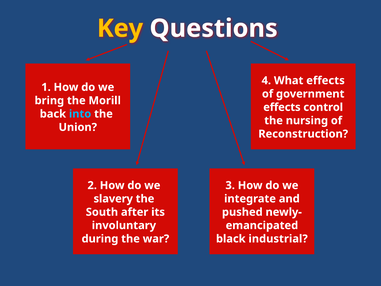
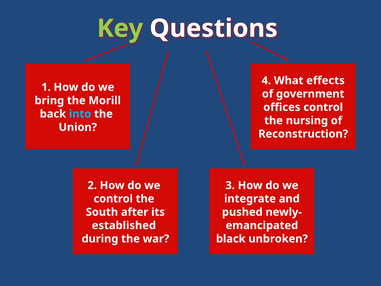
Key colour: yellow -> light green
effects at (282, 107): effects -> offices
slavery at (113, 199): slavery -> control
involuntary: involuntary -> established
industrial: industrial -> unbroken
